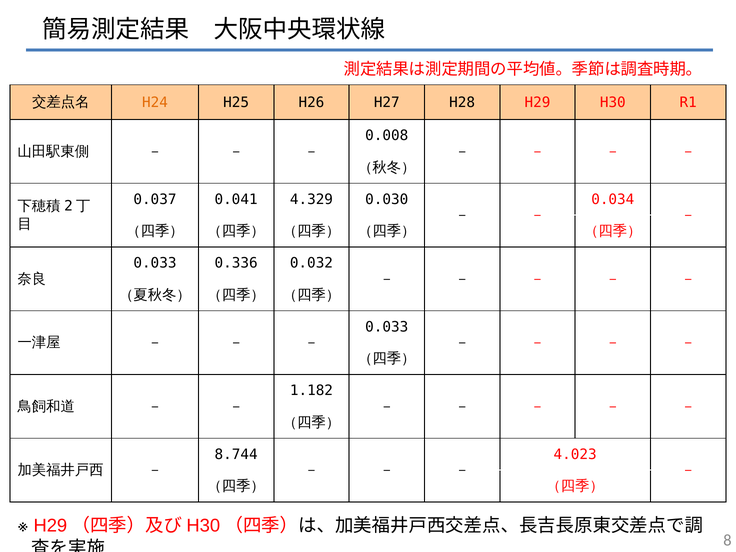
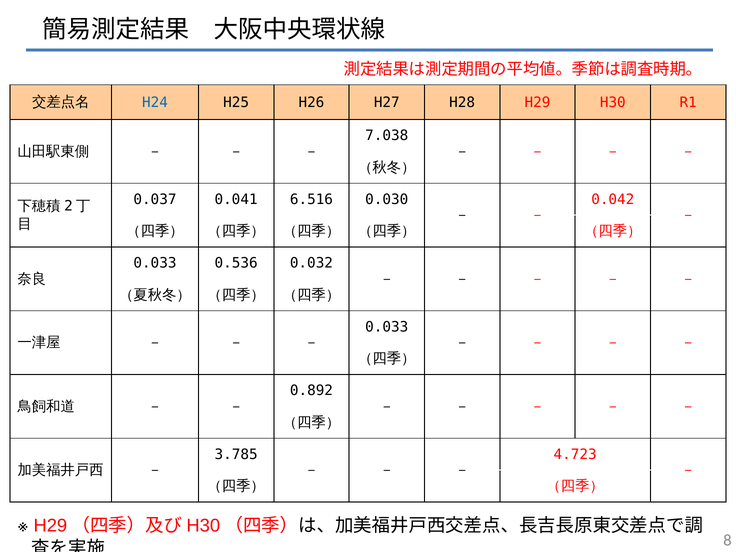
H24 colour: orange -> blue
0.008: 0.008 -> 7.038
4.329: 4.329 -> 6.516
0.034: 0.034 -> 0.042
0.336: 0.336 -> 0.536
1.182: 1.182 -> 0.892
8.744: 8.744 -> 3.785
4.023: 4.023 -> 4.723
